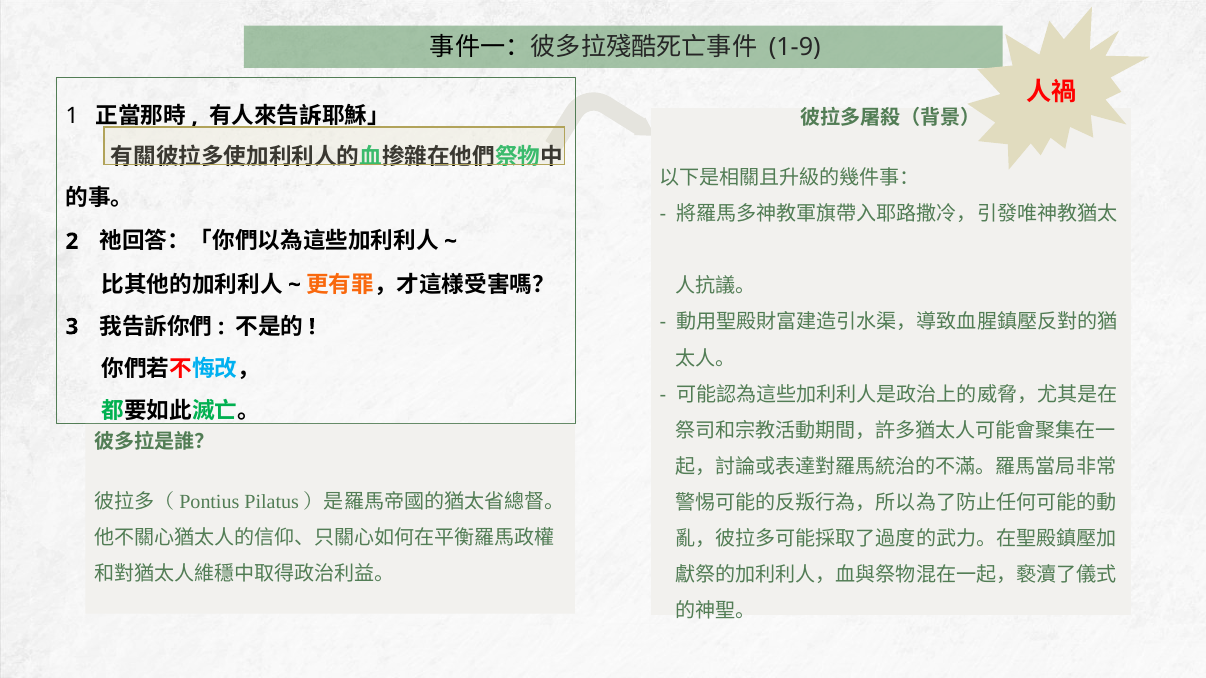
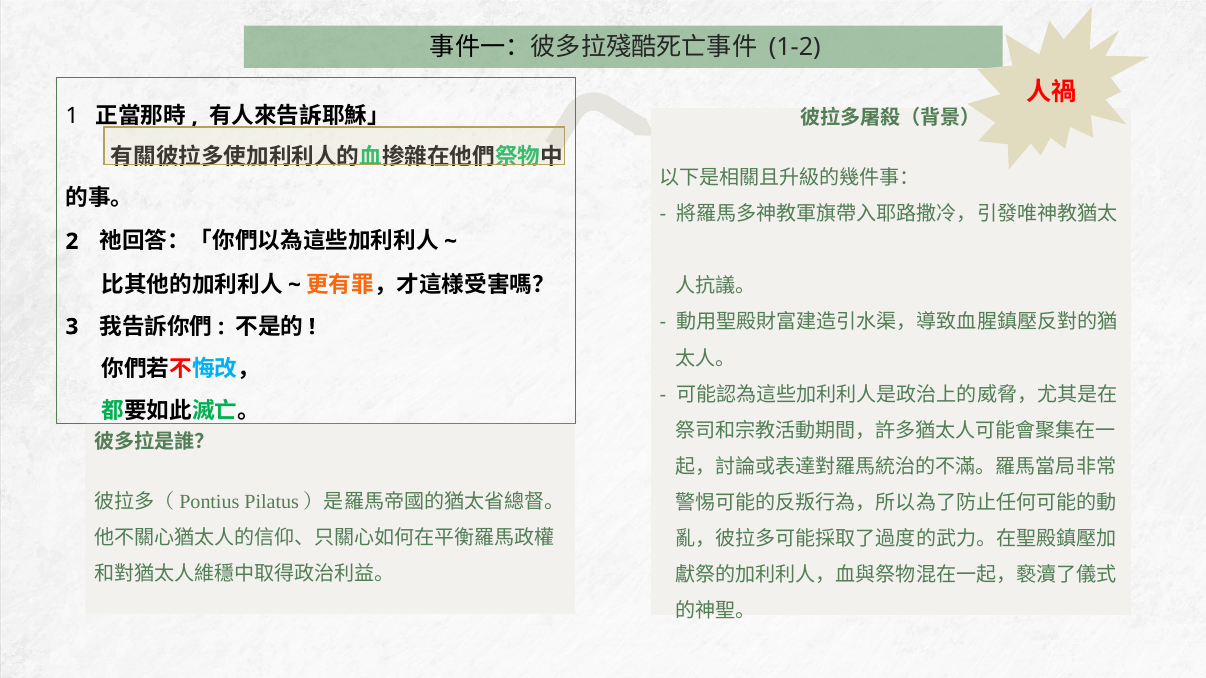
1-9: 1-9 -> 1-2
